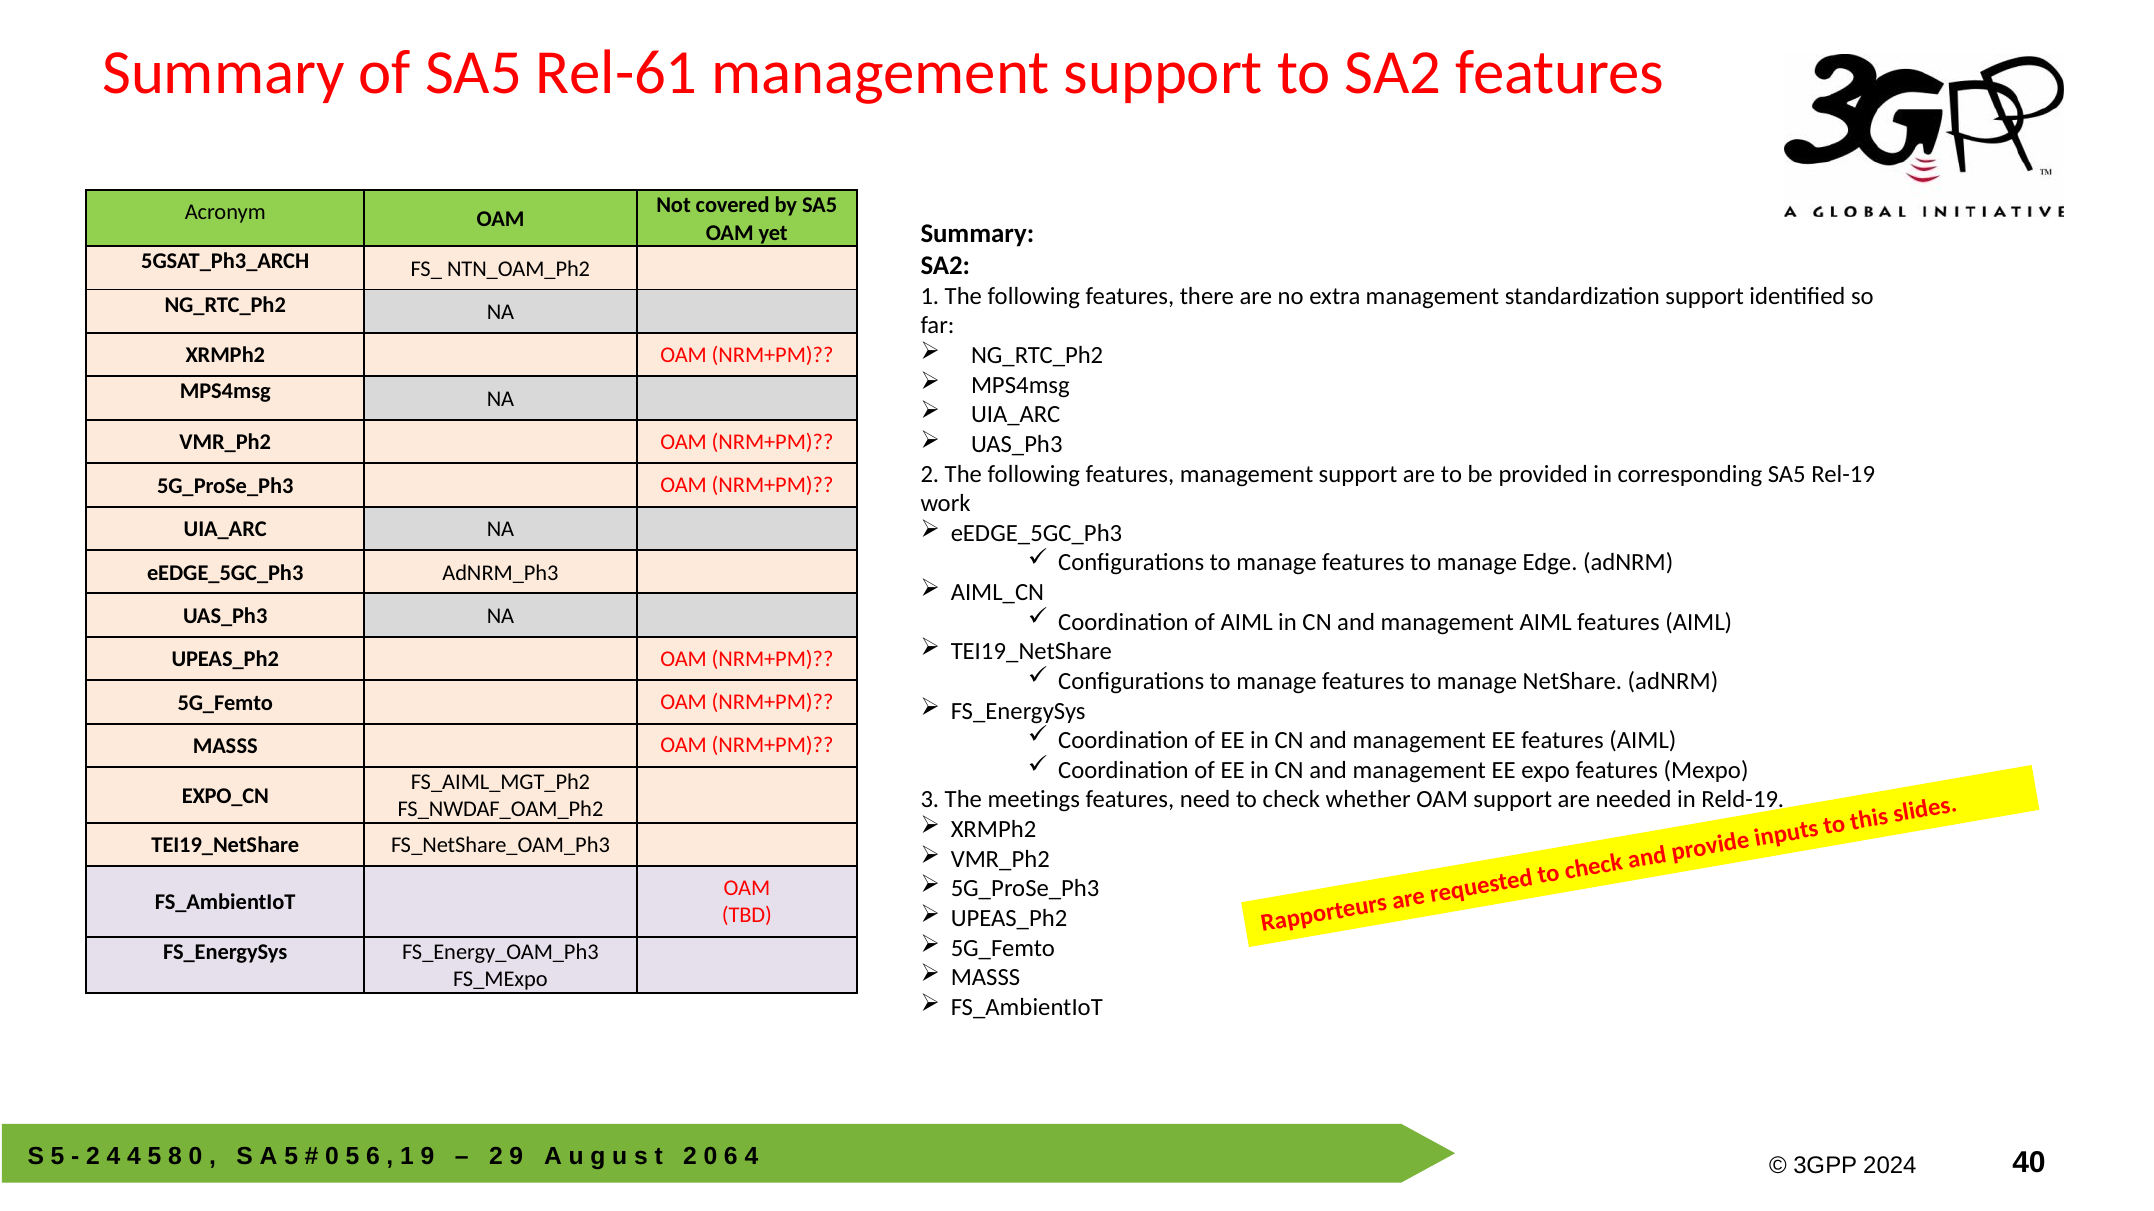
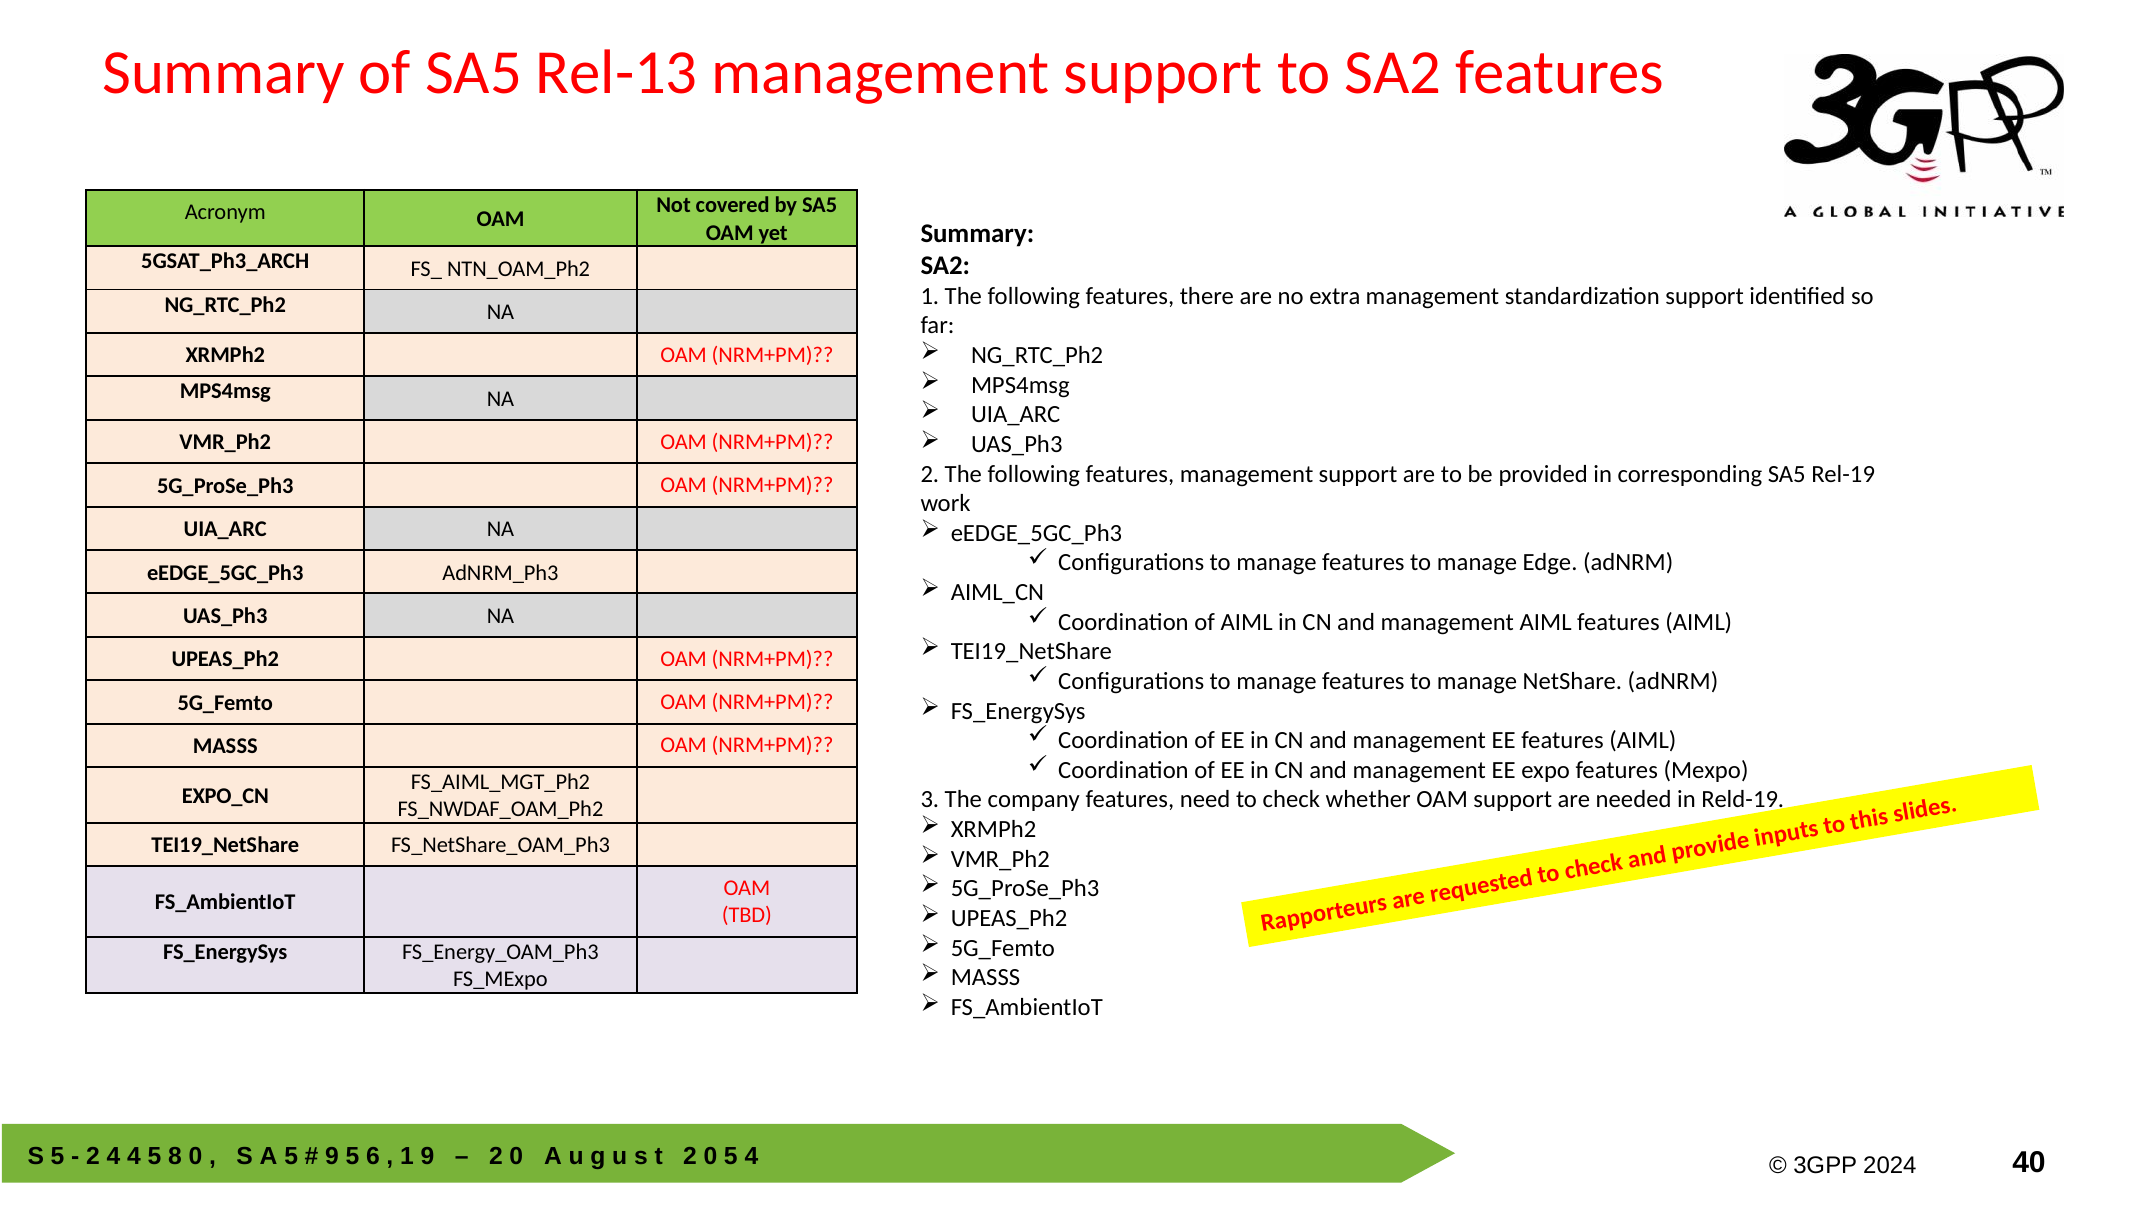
Rel-61: Rel-61 -> Rel-13
meetings: meetings -> company
0 at (332, 1157): 0 -> 9
9 at (516, 1157): 9 -> 0
6 at (731, 1157): 6 -> 5
